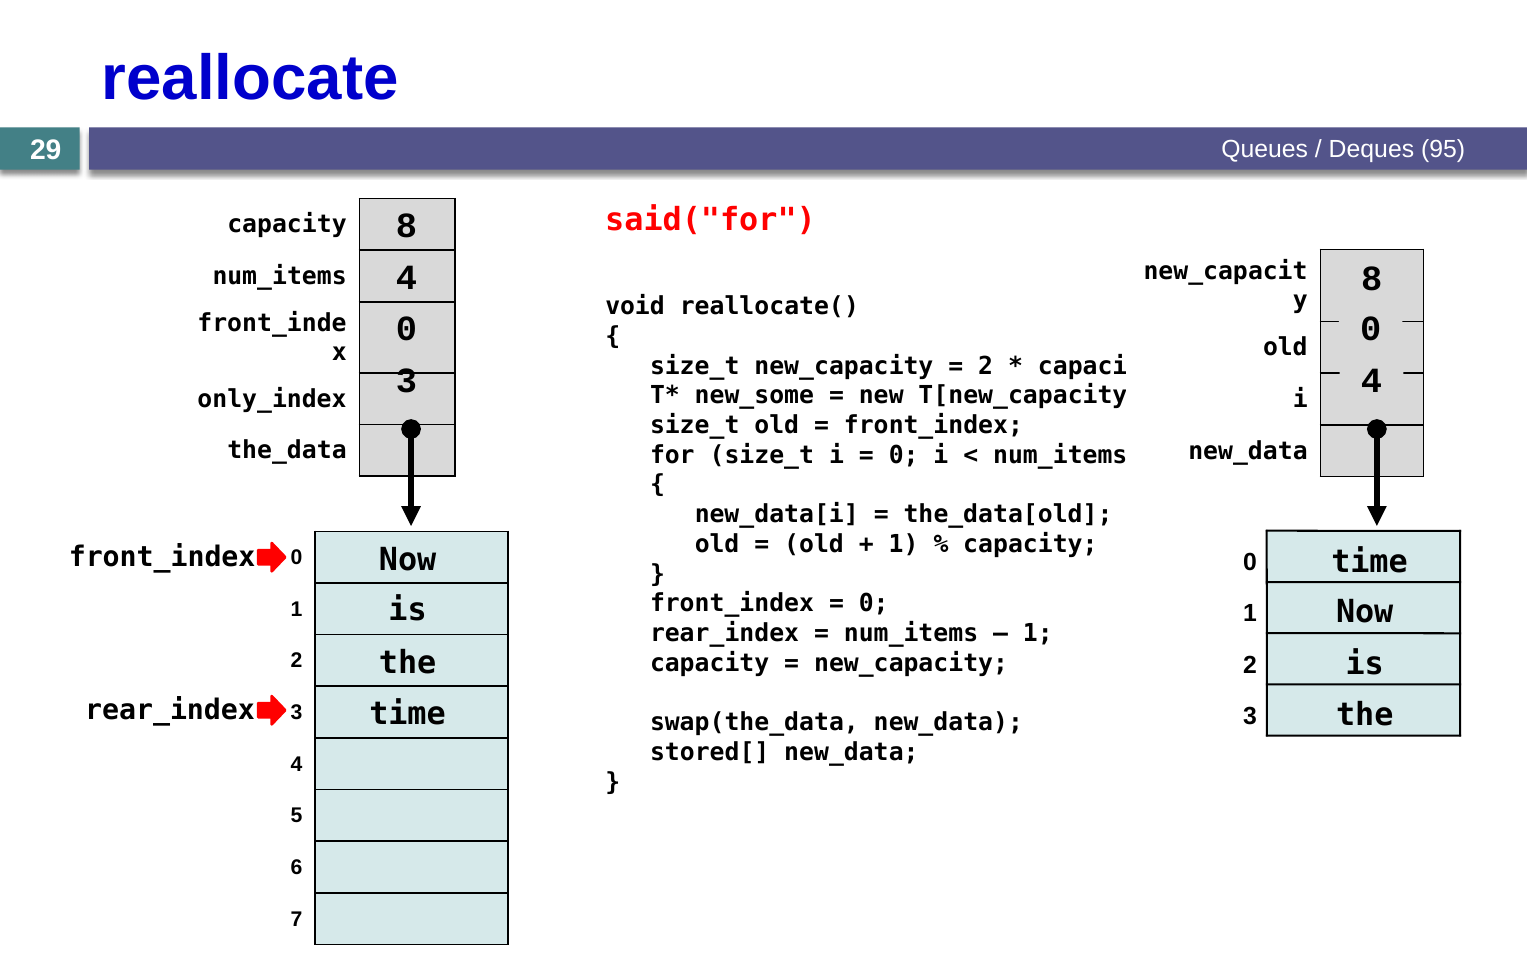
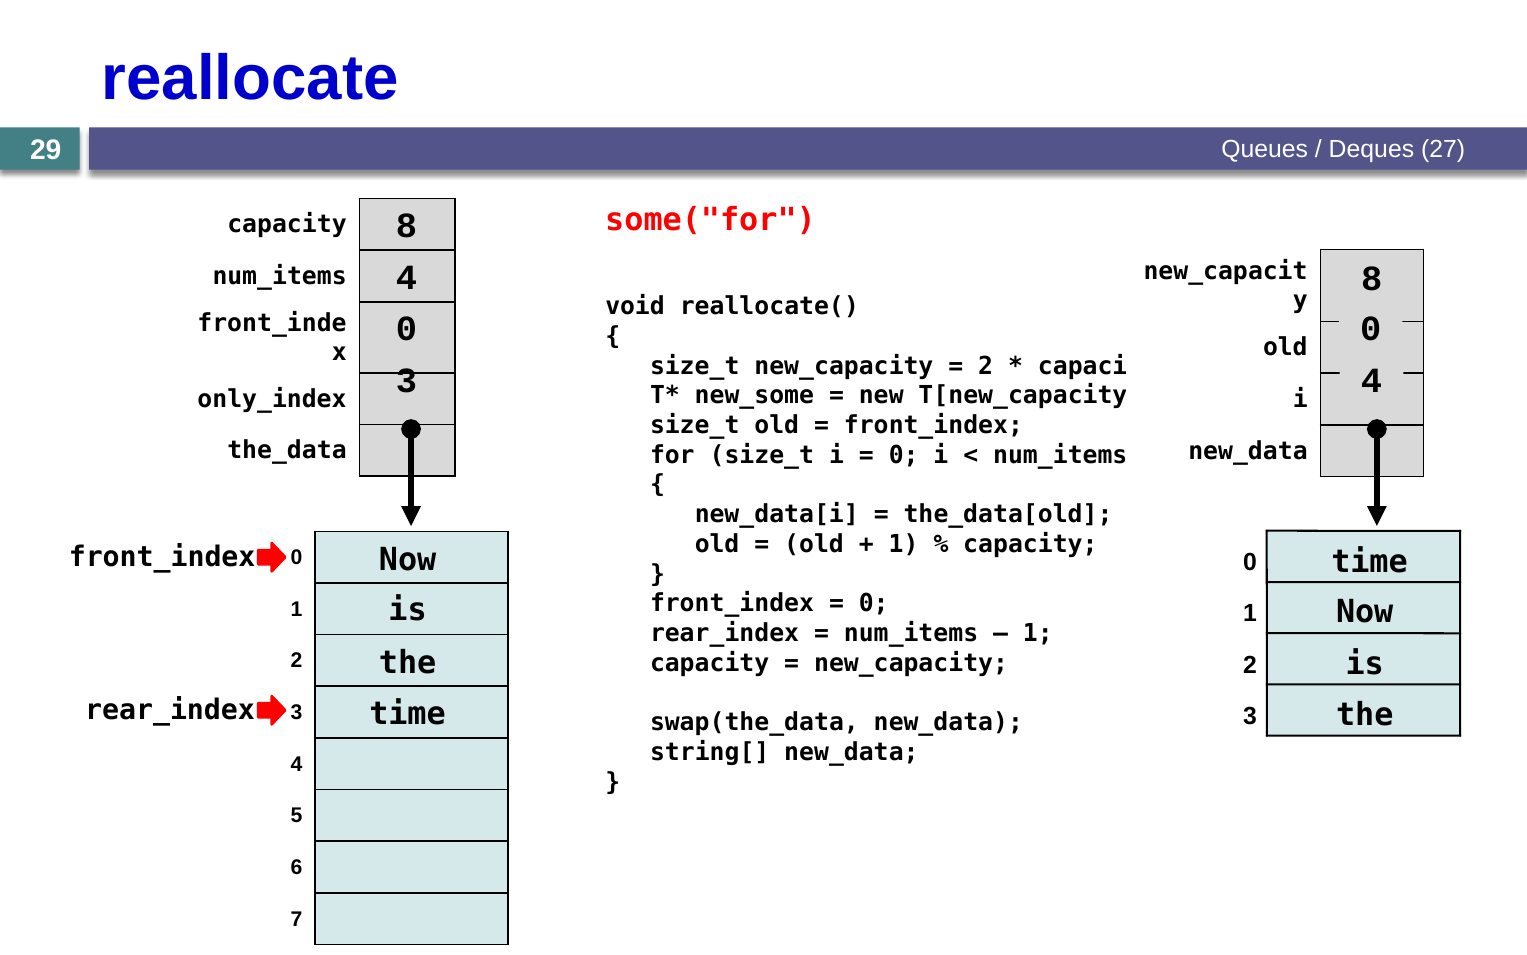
95: 95 -> 27
said("for: said("for -> some("for
stored[: stored[ -> string[
